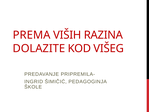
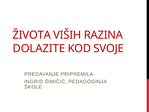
PREMA: PREMA -> ŽIVOTA
VIŠEG: VIŠEG -> SVOJE
